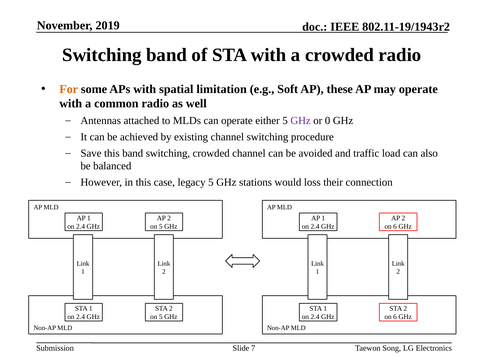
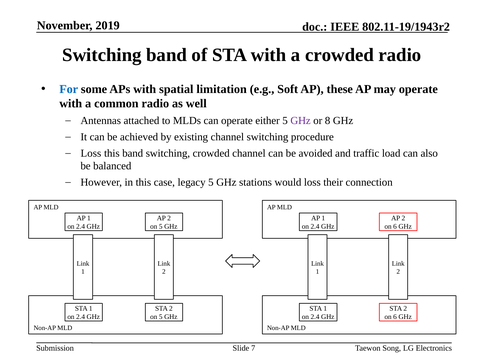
For colour: orange -> blue
0: 0 -> 8
Save at (91, 153): Save -> Loss
